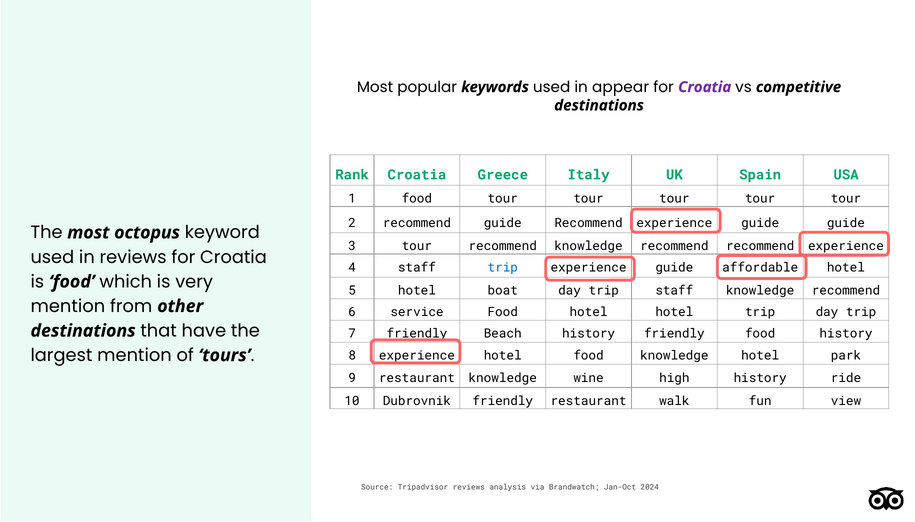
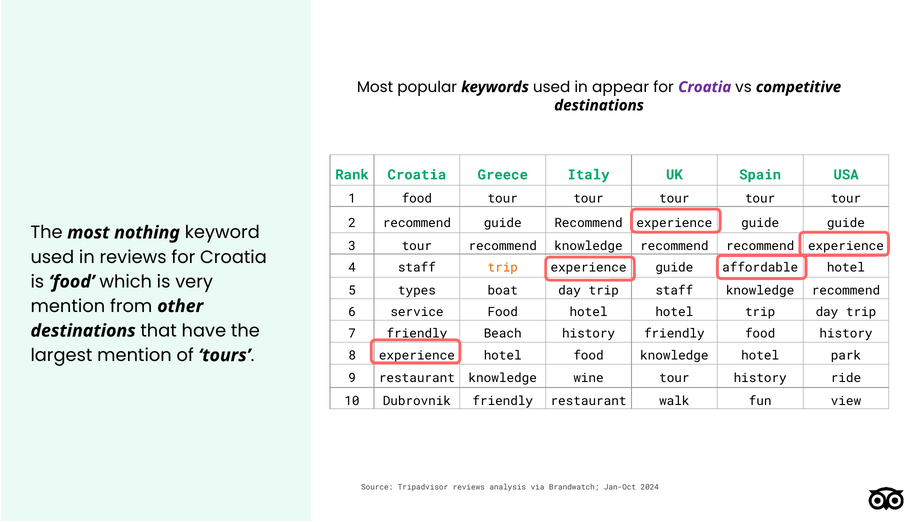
octopus: octopus -> nothing
trip at (503, 267) colour: blue -> orange
5 hotel: hotel -> types
wine high: high -> tour
